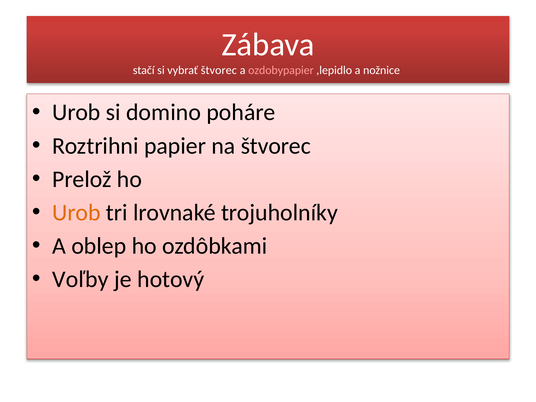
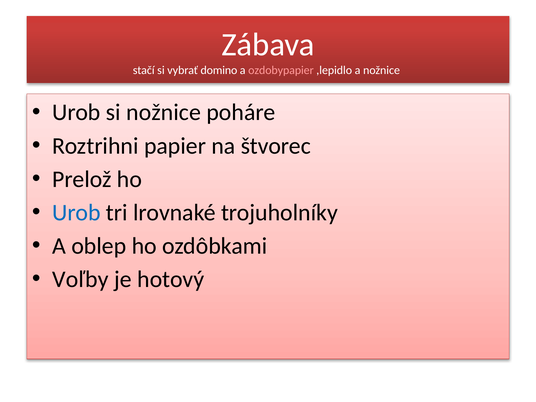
vybrať štvorec: štvorec -> domino
si domino: domino -> nožnice
Urob at (76, 213) colour: orange -> blue
